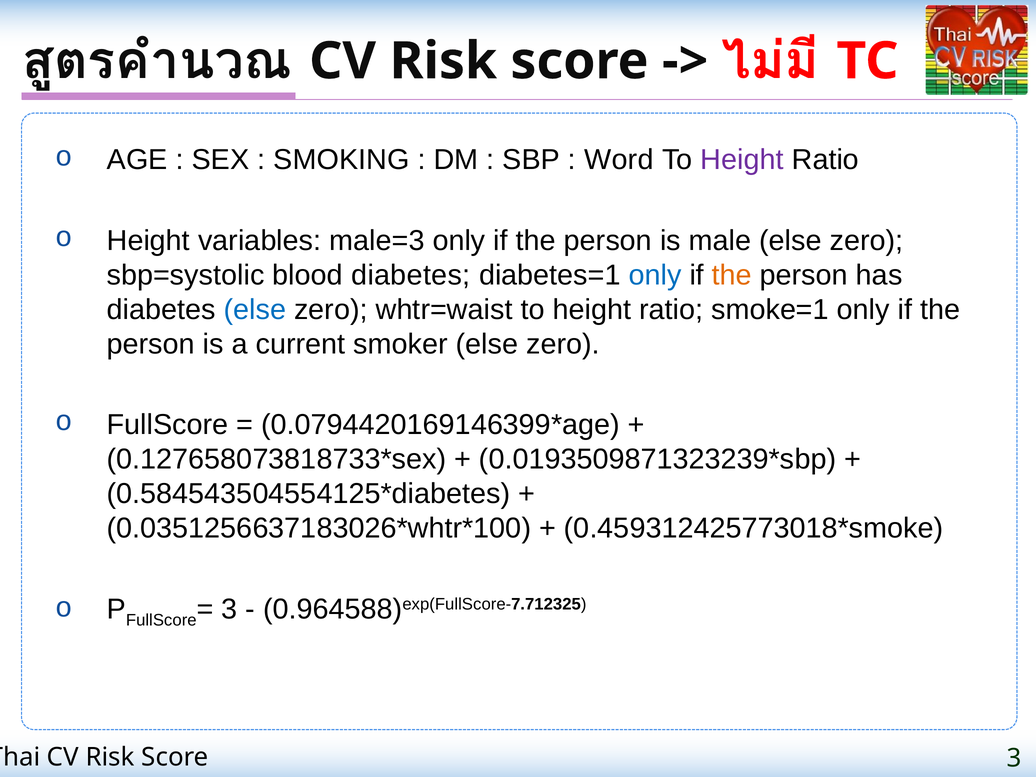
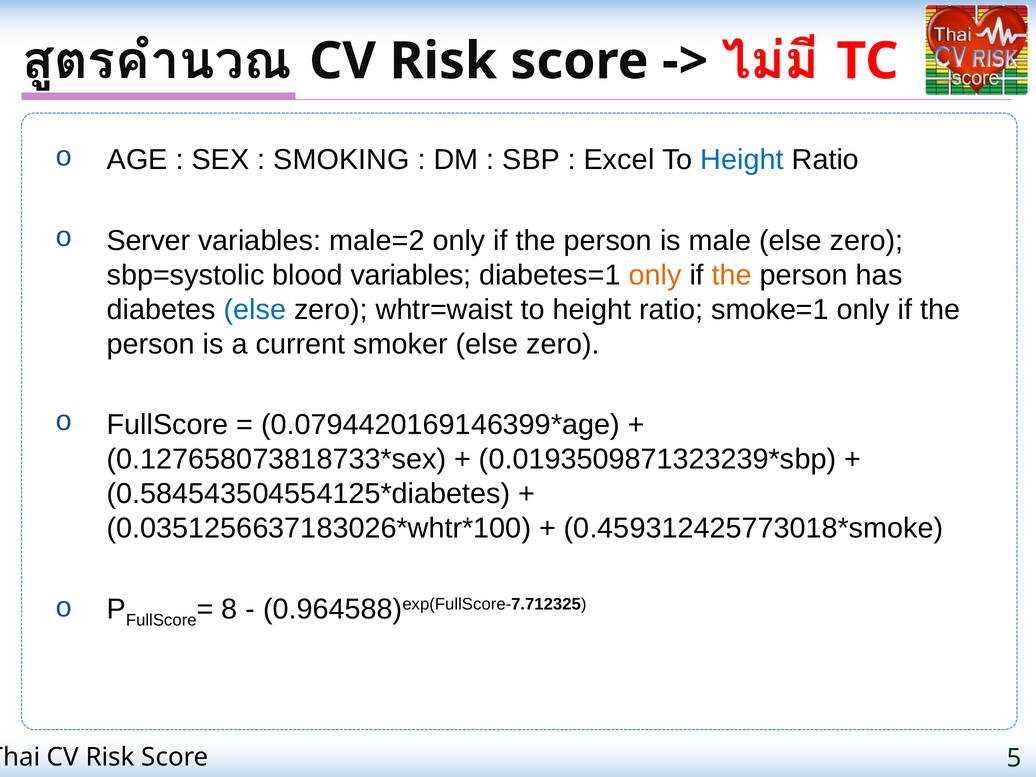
Word: Word -> Excel
Height at (742, 160) colour: purple -> blue
Height at (148, 241): Height -> Server
male=3: male=3 -> male=2
blood diabetes: diabetes -> variables
only at (655, 275) colour: blue -> orange
3 at (229, 609): 3 -> 8
Score 3: 3 -> 5
